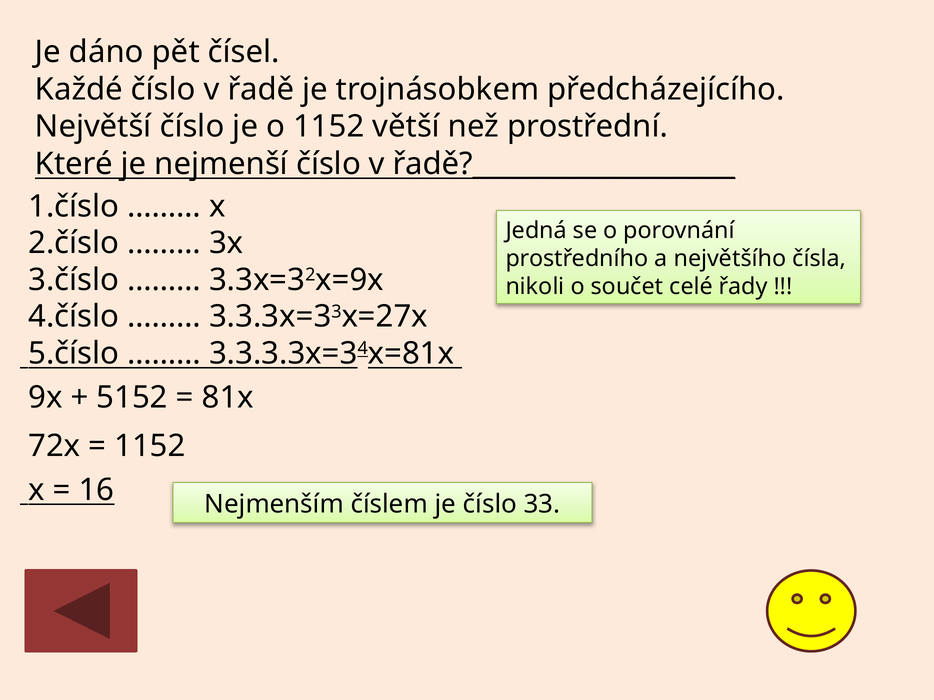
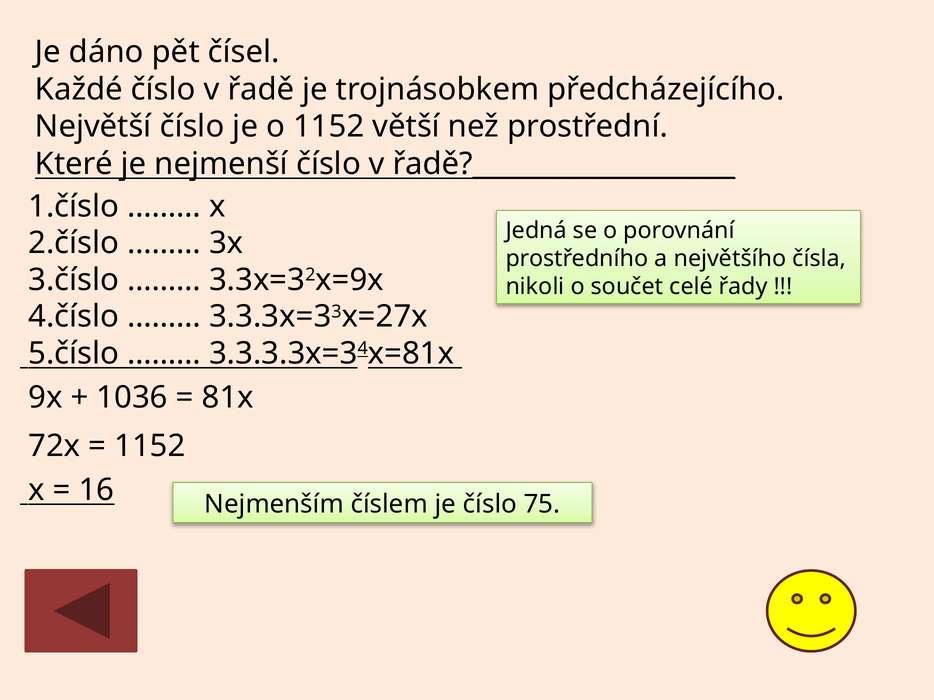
5152: 5152 -> 1036
33: 33 -> 75
